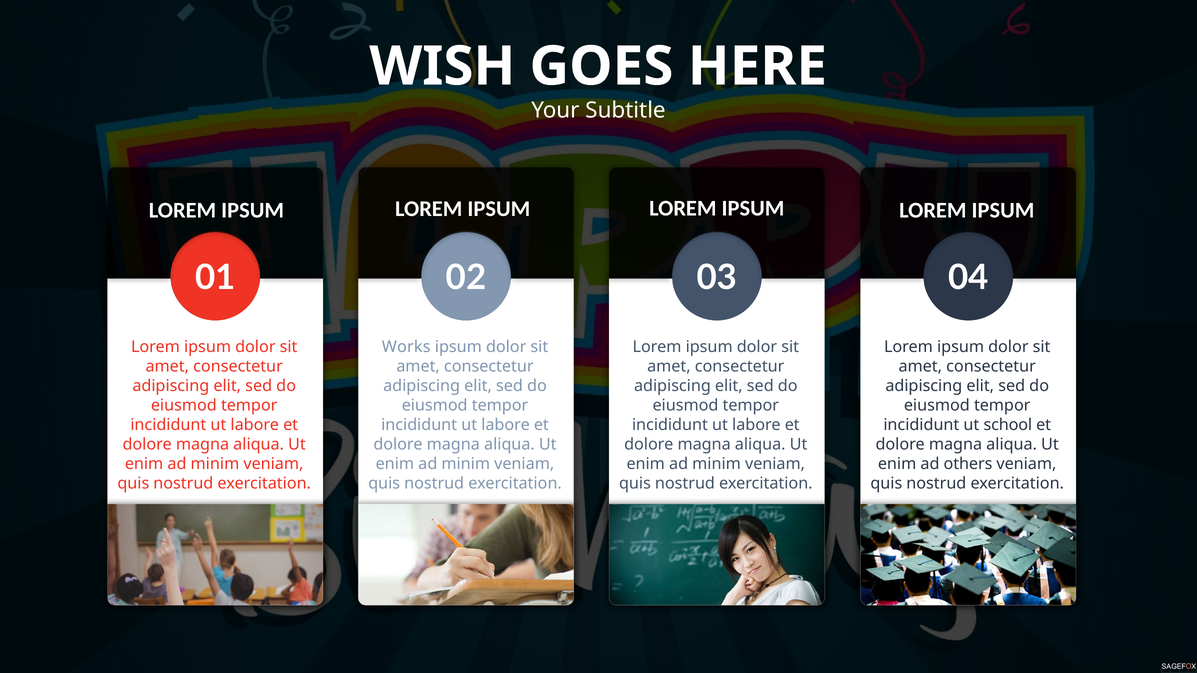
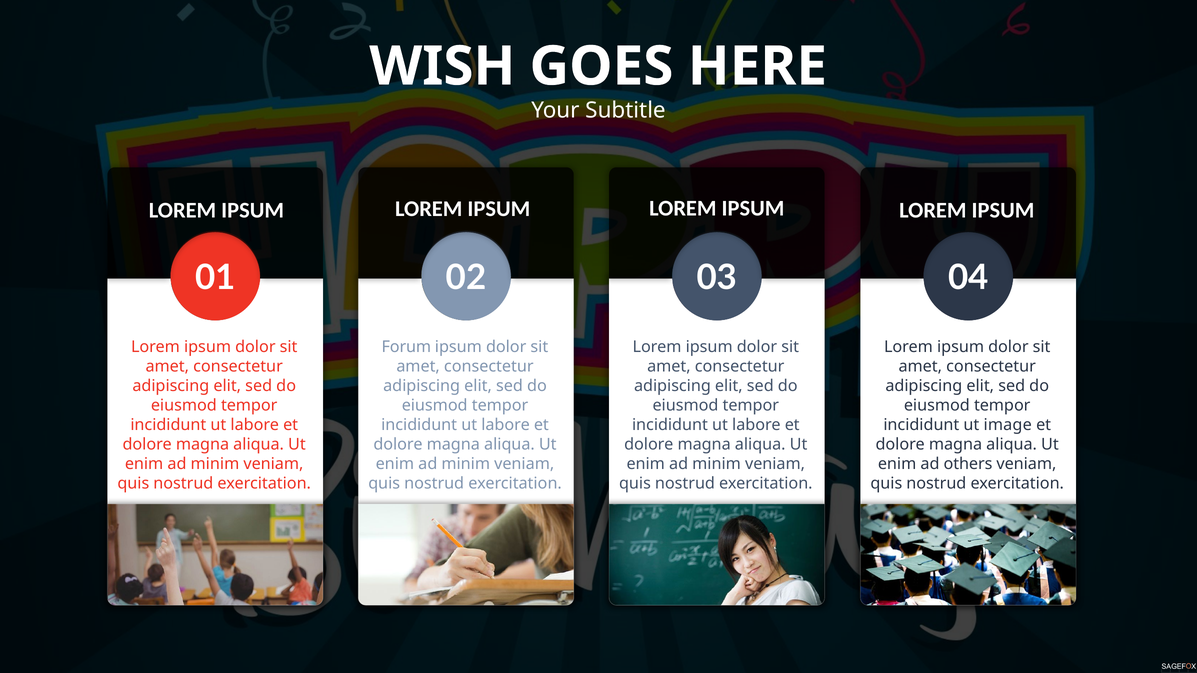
Works: Works -> Forum
school: school -> image
